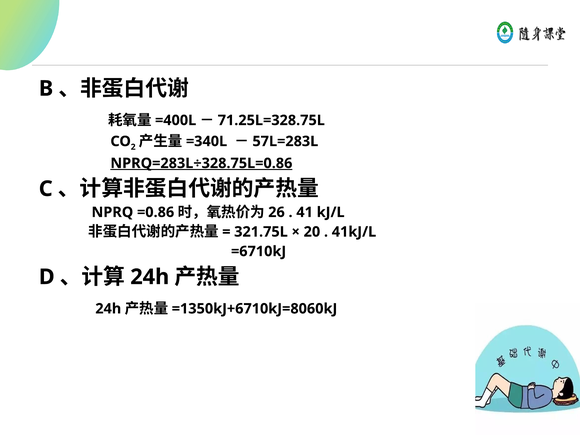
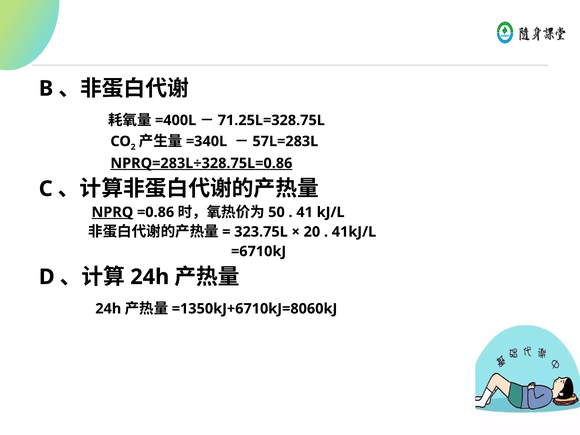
NPRQ underline: none -> present
26: 26 -> 50
321.75L: 321.75L -> 323.75L
